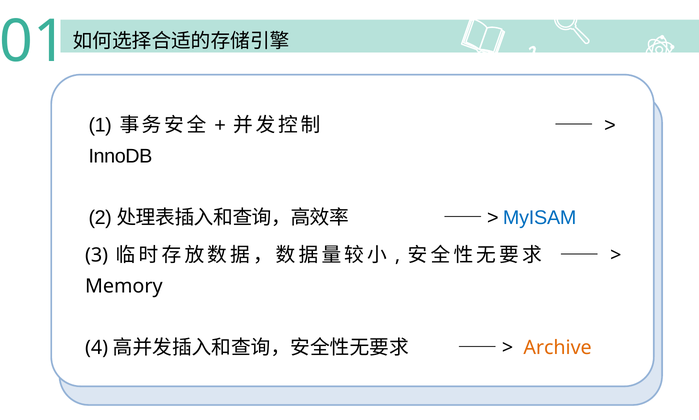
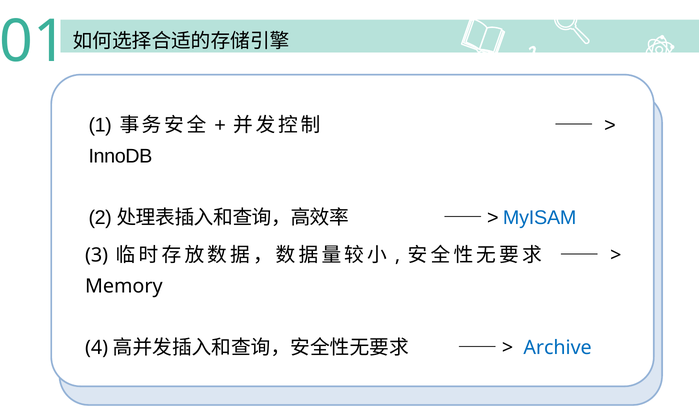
Archive colour: orange -> blue
